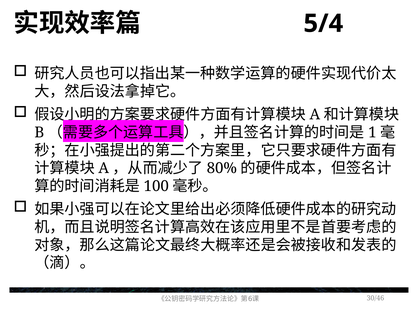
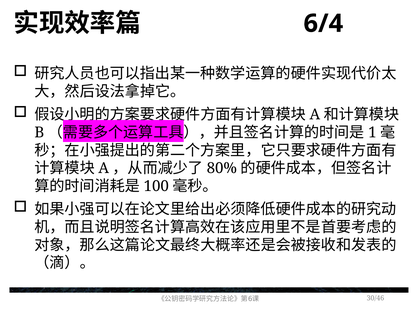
5/4: 5/4 -> 6/4
